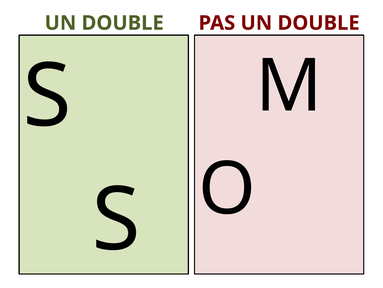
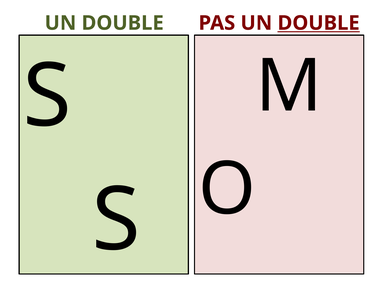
DOUBLE at (319, 23) underline: none -> present
